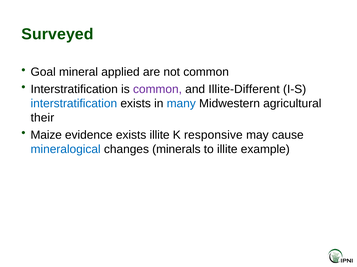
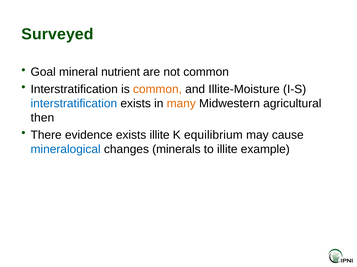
applied: applied -> nutrient
common at (157, 89) colour: purple -> orange
Illite-Different: Illite-Different -> Illite-Moisture
many colour: blue -> orange
their: their -> then
Maize: Maize -> There
responsive: responsive -> equilibrium
